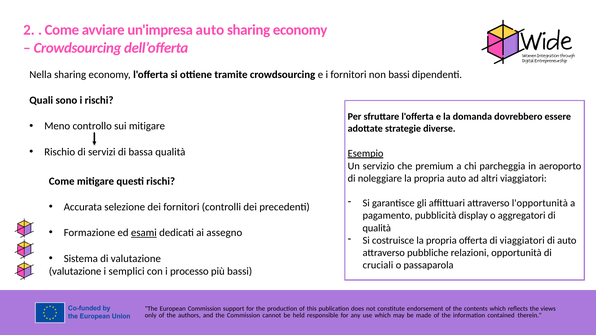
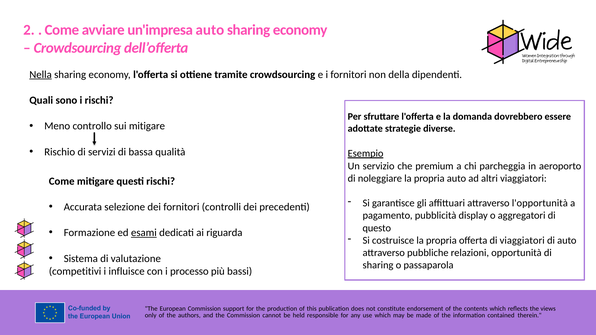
Nella underline: none -> present
non bassi: bassi -> della
qualità at (377, 228): qualità -> questo
assegno: assegno -> riguarda
cruciali at (378, 265): cruciali -> sharing
valutazione at (75, 272): valutazione -> competitivi
semplici: semplici -> influisce
